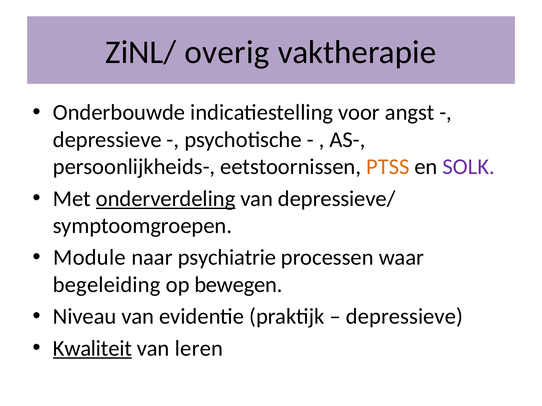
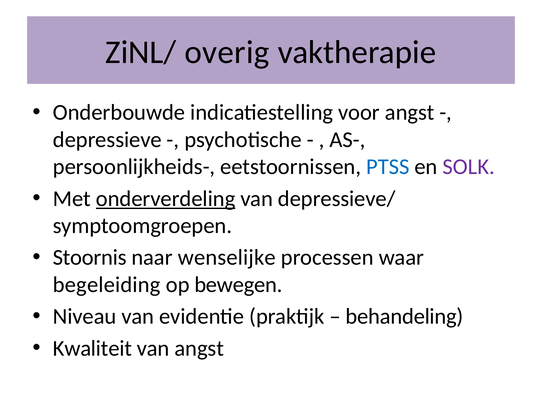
PTSS colour: orange -> blue
Module: Module -> Stoornis
psychiatrie: psychiatrie -> wenselijke
depressieve at (404, 317): depressieve -> behandeling
Kwaliteit underline: present -> none
van leren: leren -> angst
